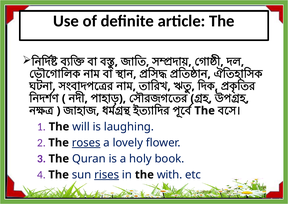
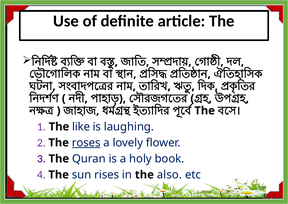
will: will -> like
rises underline: present -> none
with: with -> also
